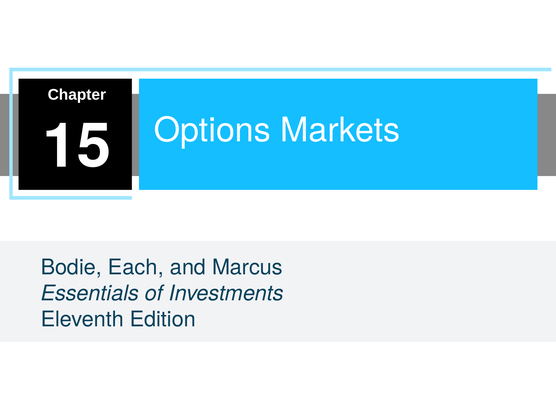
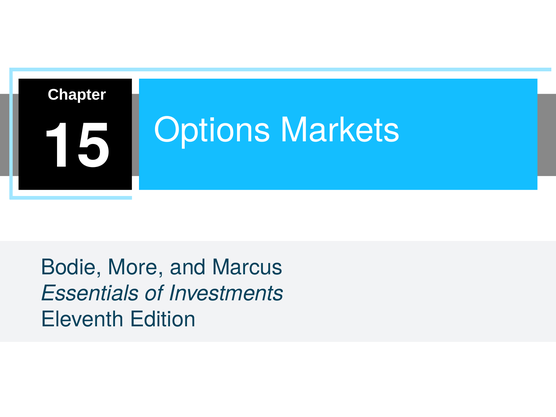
Each: Each -> More
